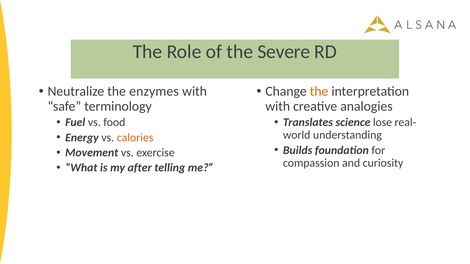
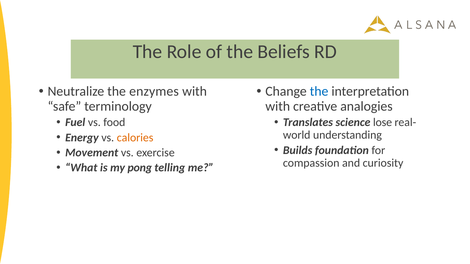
Severe: Severe -> Beliefs
the at (319, 92) colour: orange -> blue
after: after -> pong
